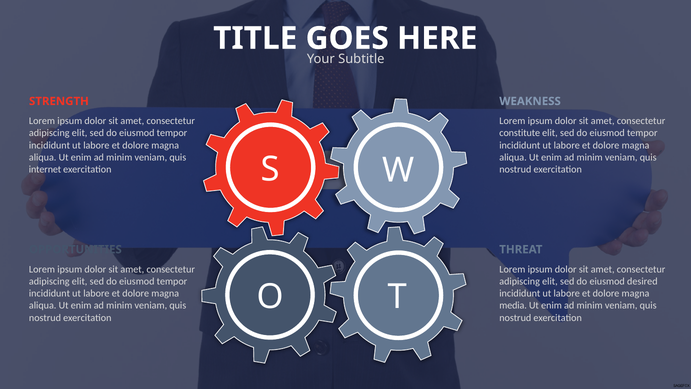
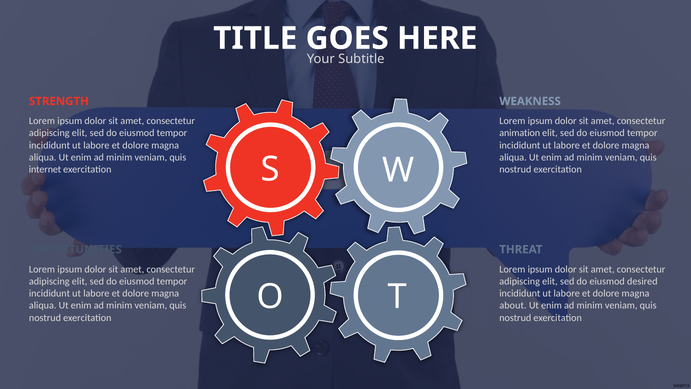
constitute: constitute -> animation
media: media -> about
